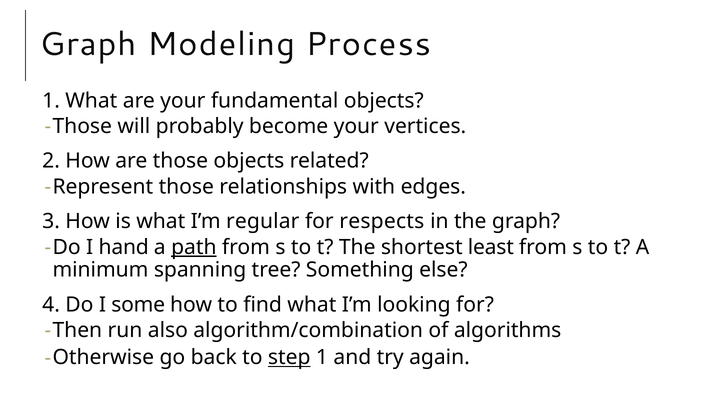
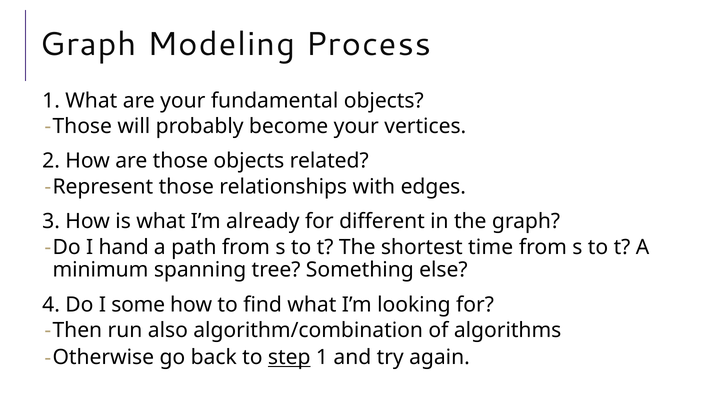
regular: regular -> already
respects: respects -> different
path underline: present -> none
least: least -> time
